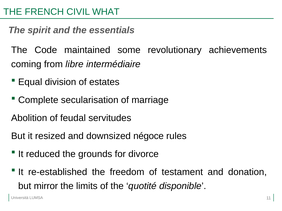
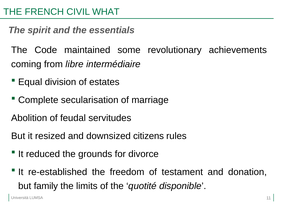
négoce: négoce -> citizens
mirror: mirror -> family
